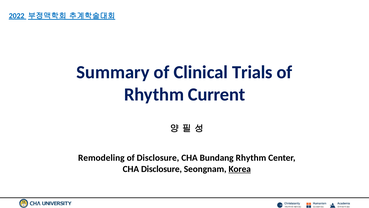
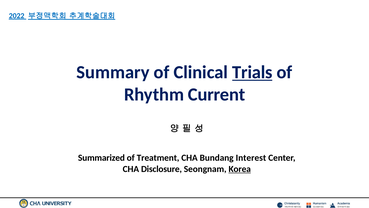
Trials underline: none -> present
Remodeling: Remodeling -> Summarized
of Disclosure: Disclosure -> Treatment
Bundang Rhythm: Rhythm -> Interest
